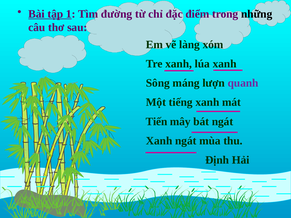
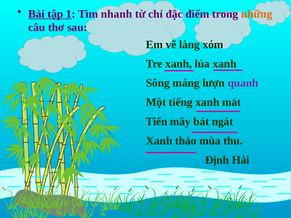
đường: đường -> nhanh
những colour: black -> orange
Xanh ngát: ngát -> thảo
